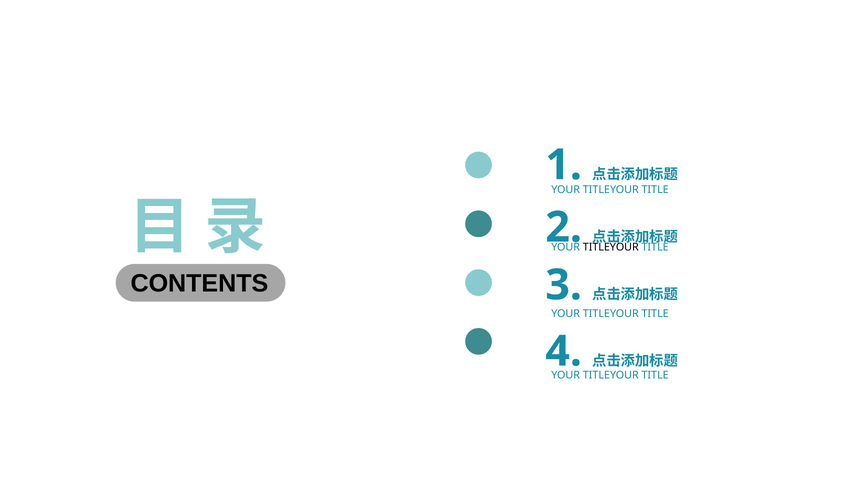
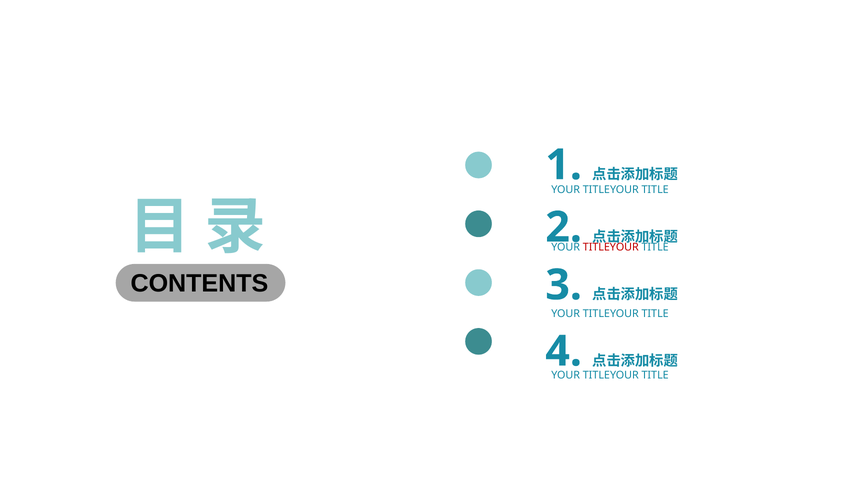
TITLEYOUR at (611, 247) colour: black -> red
